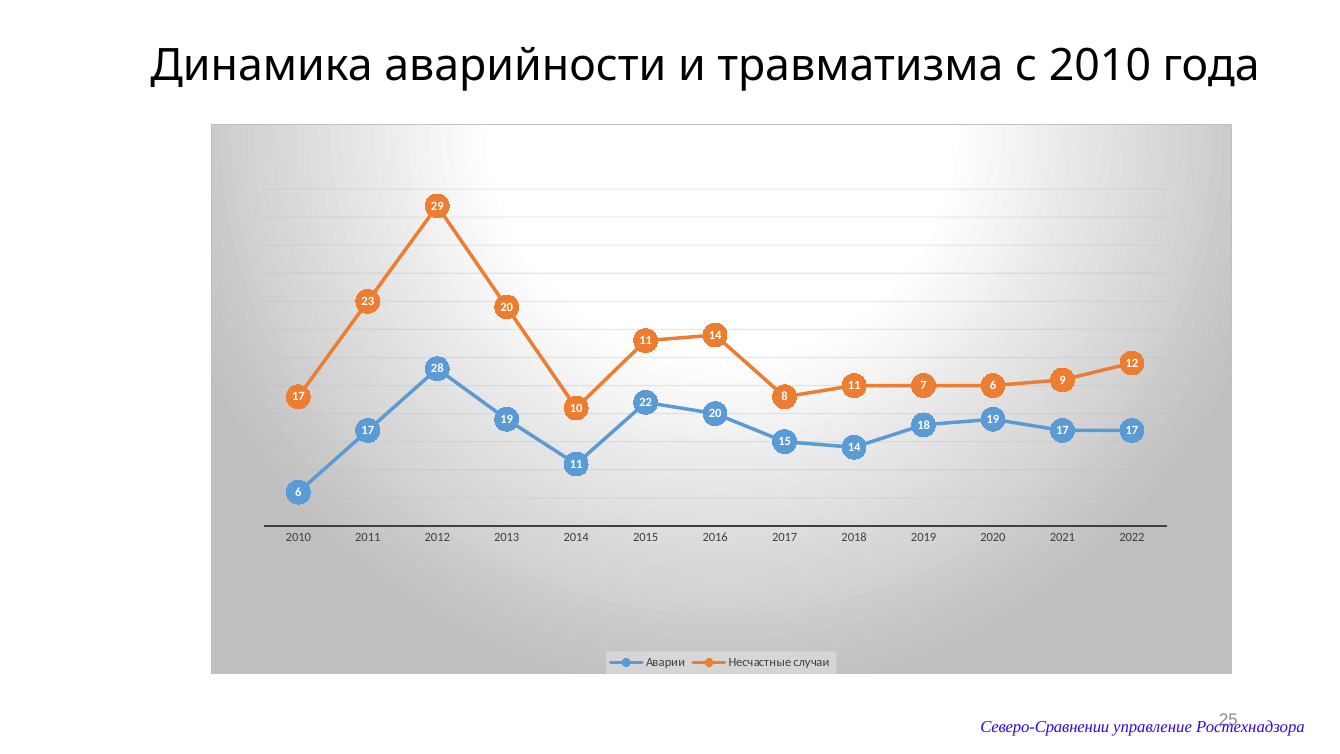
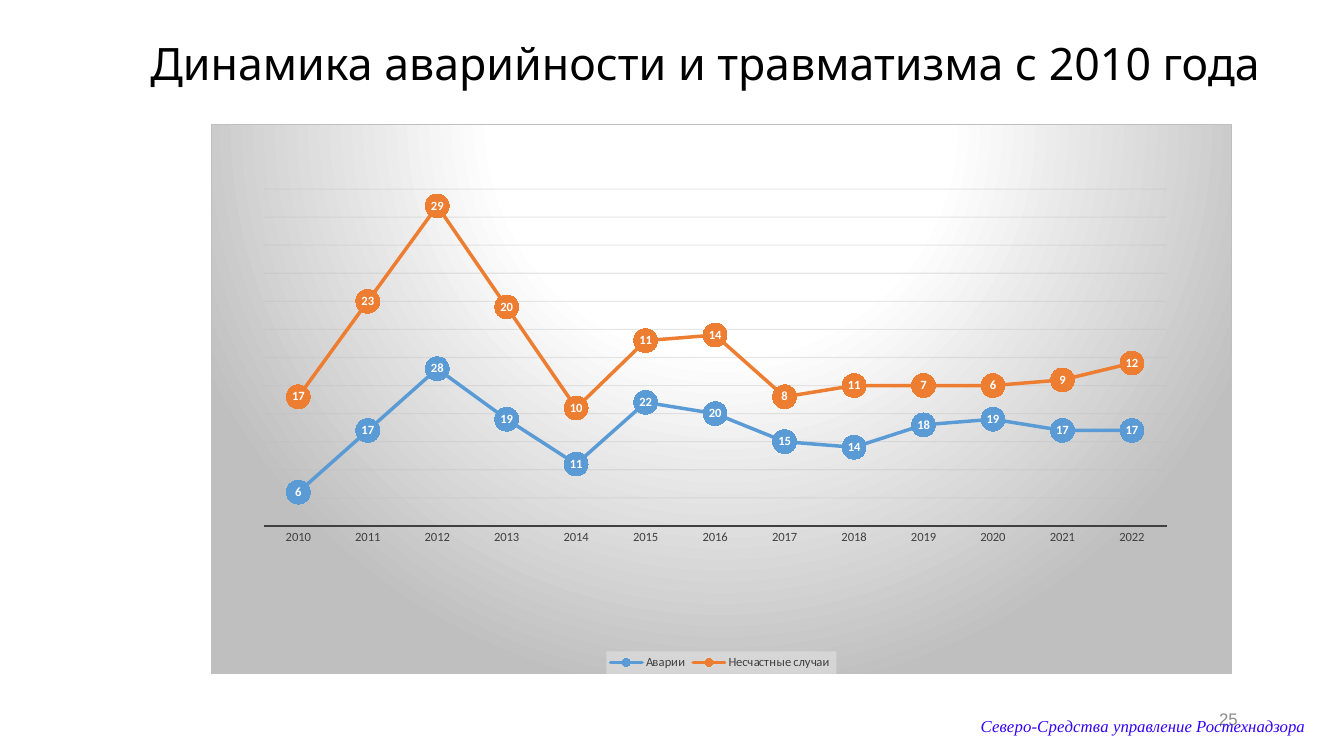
Северо-Сравнении: Северо-Сравнении -> Северо-Средства
